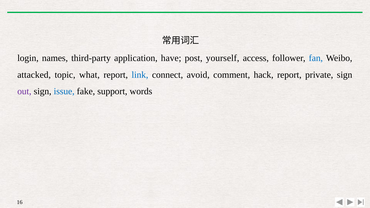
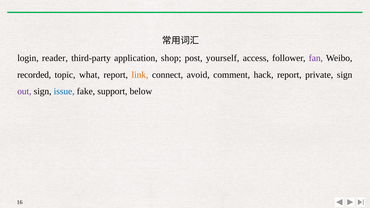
names: names -> reader
have: have -> shop
fan colour: blue -> purple
attacked: attacked -> recorded
link colour: blue -> orange
words: words -> below
